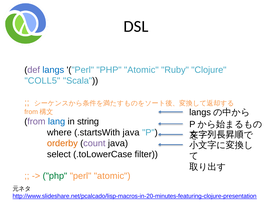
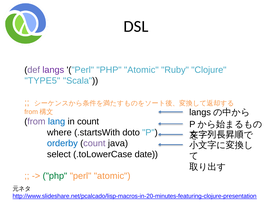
langs at (53, 70) colour: blue -> purple
COLL5: COLL5 -> TYPE5
in string: string -> count
.startsWith java: java -> doto
orderby colour: orange -> blue
filter: filter -> date
